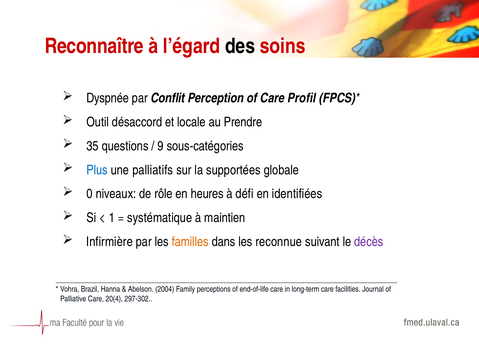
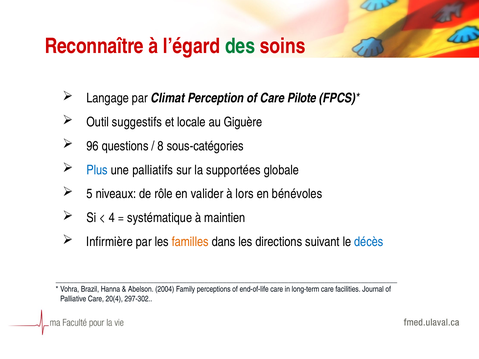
des colour: black -> green
Dyspnée: Dyspnée -> Langage
Conflit: Conflit -> Climat
Profil: Profil -> Pilote
désaccord: désaccord -> suggestifs
Prendre: Prendre -> Giguère
35: 35 -> 96
9: 9 -> 8
0: 0 -> 5
heures: heures -> valider
défi: défi -> lors
identifiées: identifiées -> bénévoles
1: 1 -> 4
reconnue: reconnue -> directions
décès colour: purple -> blue
